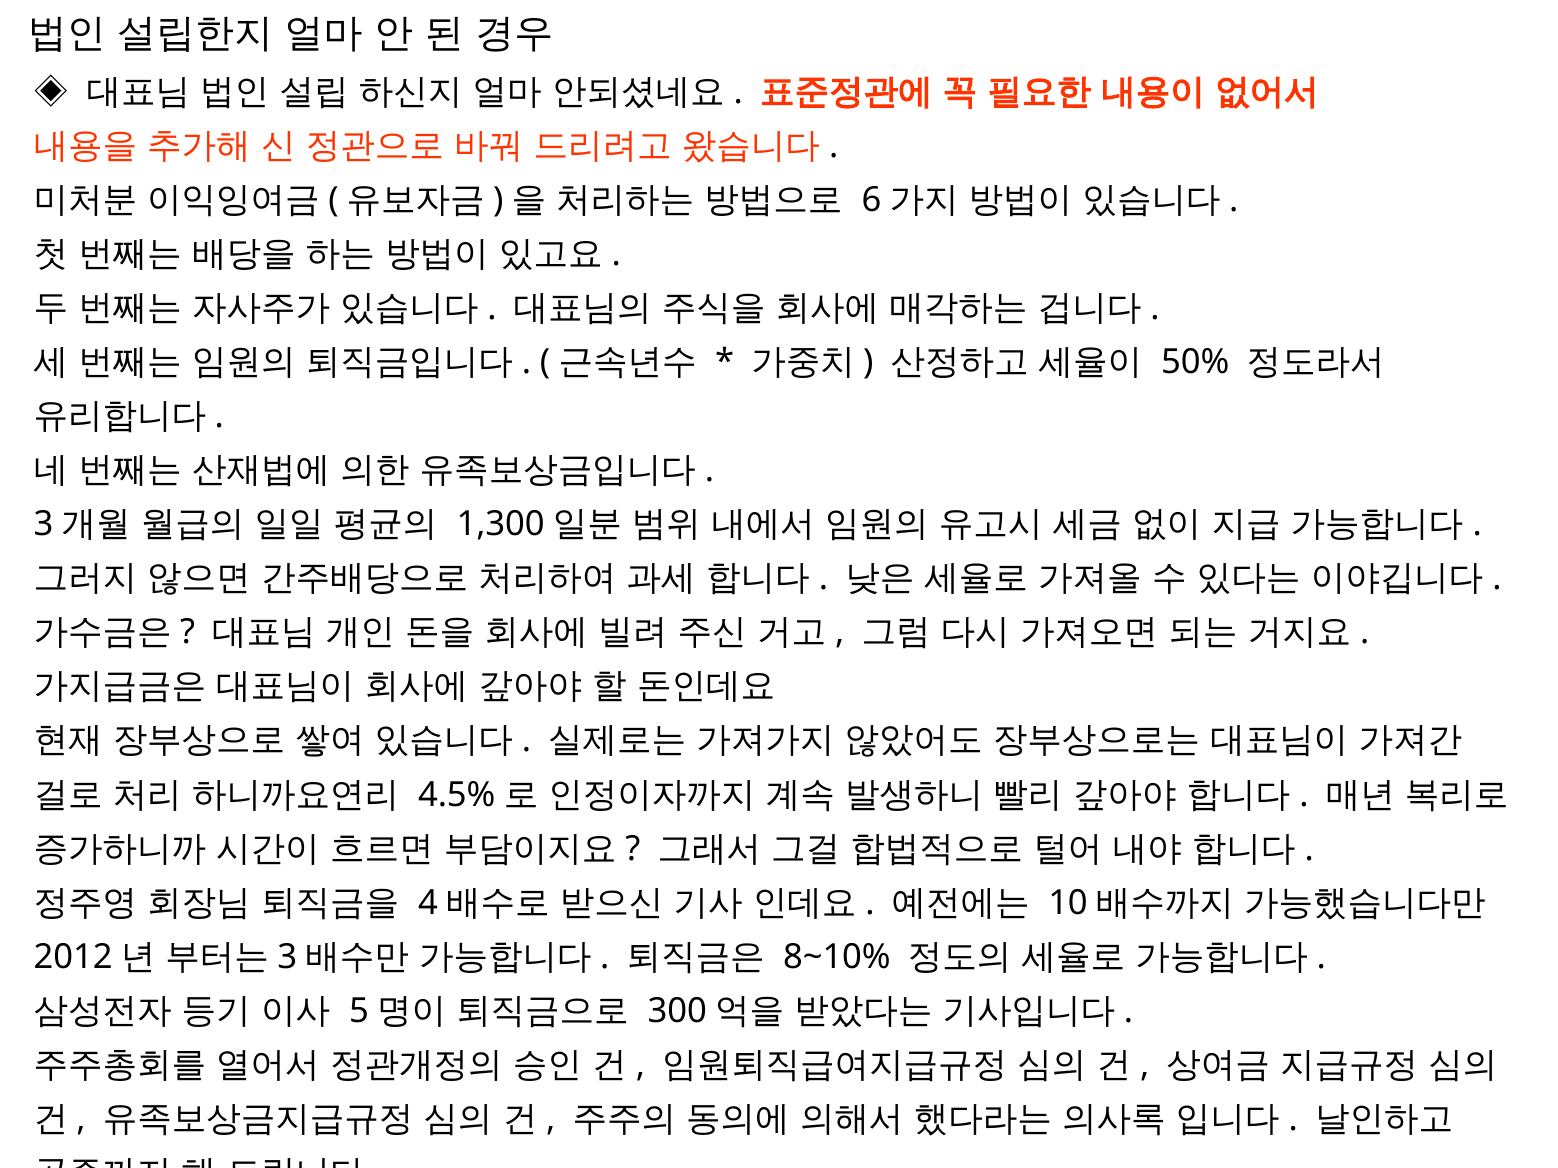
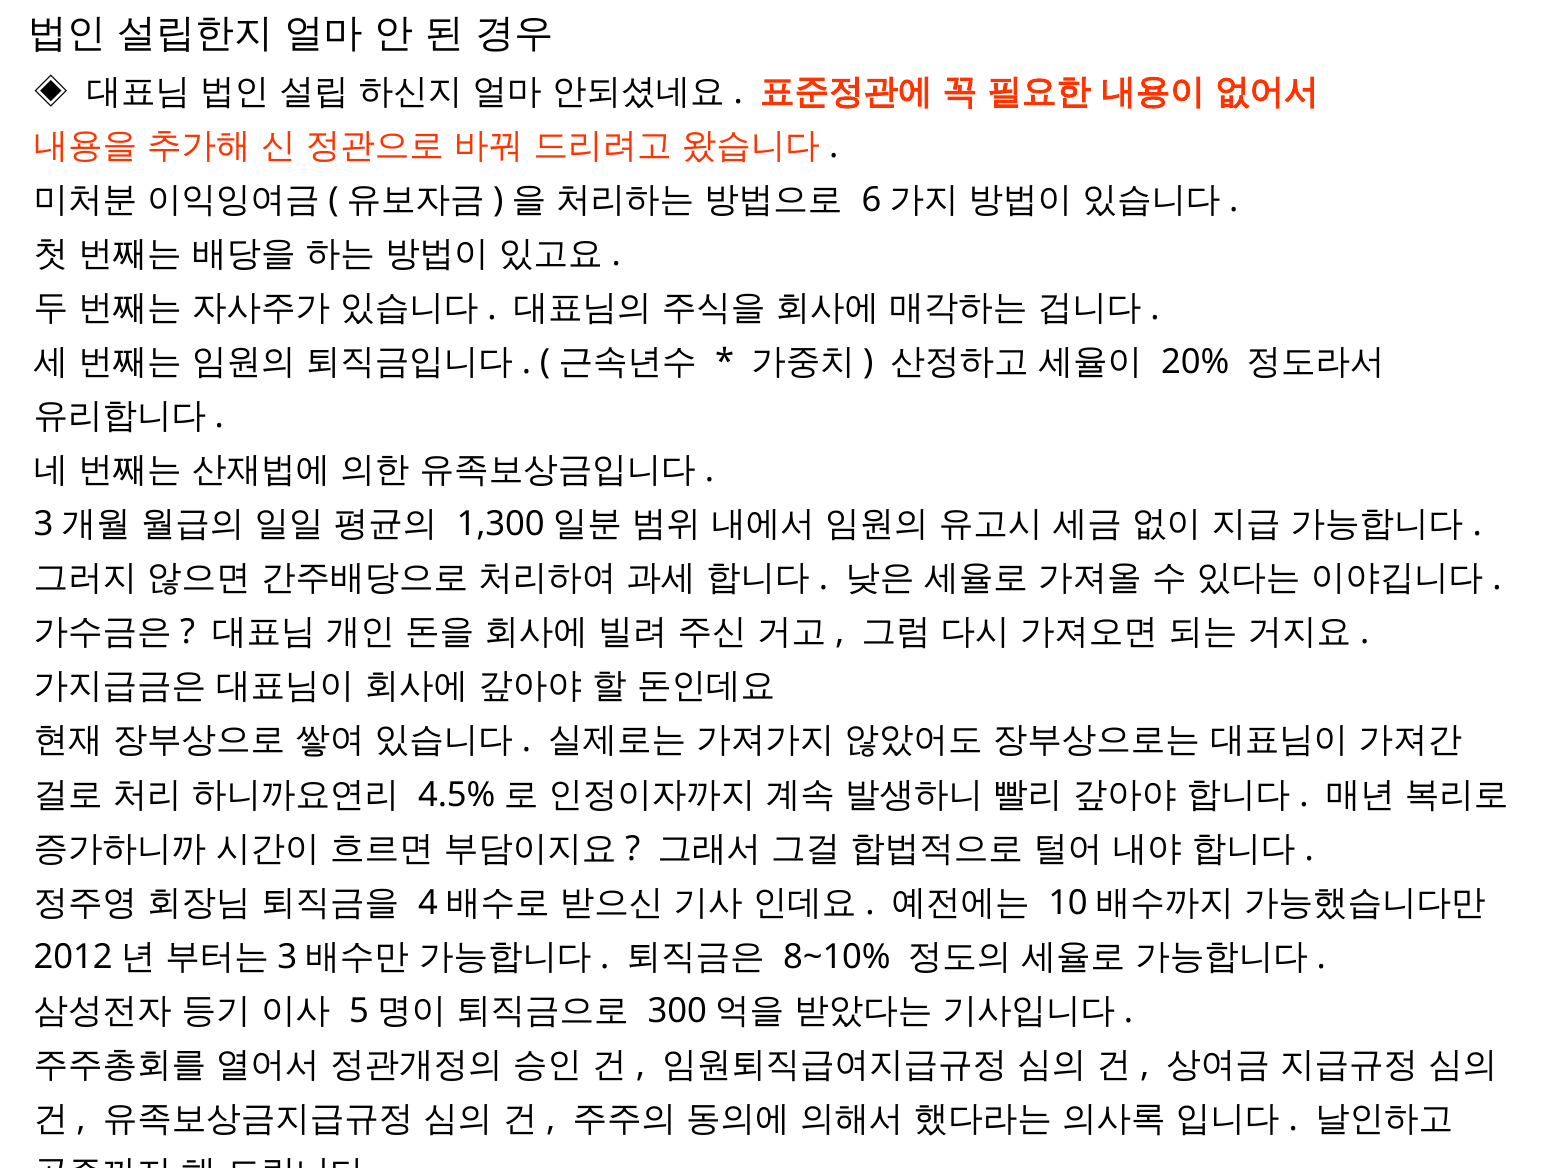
50%: 50% -> 20%
